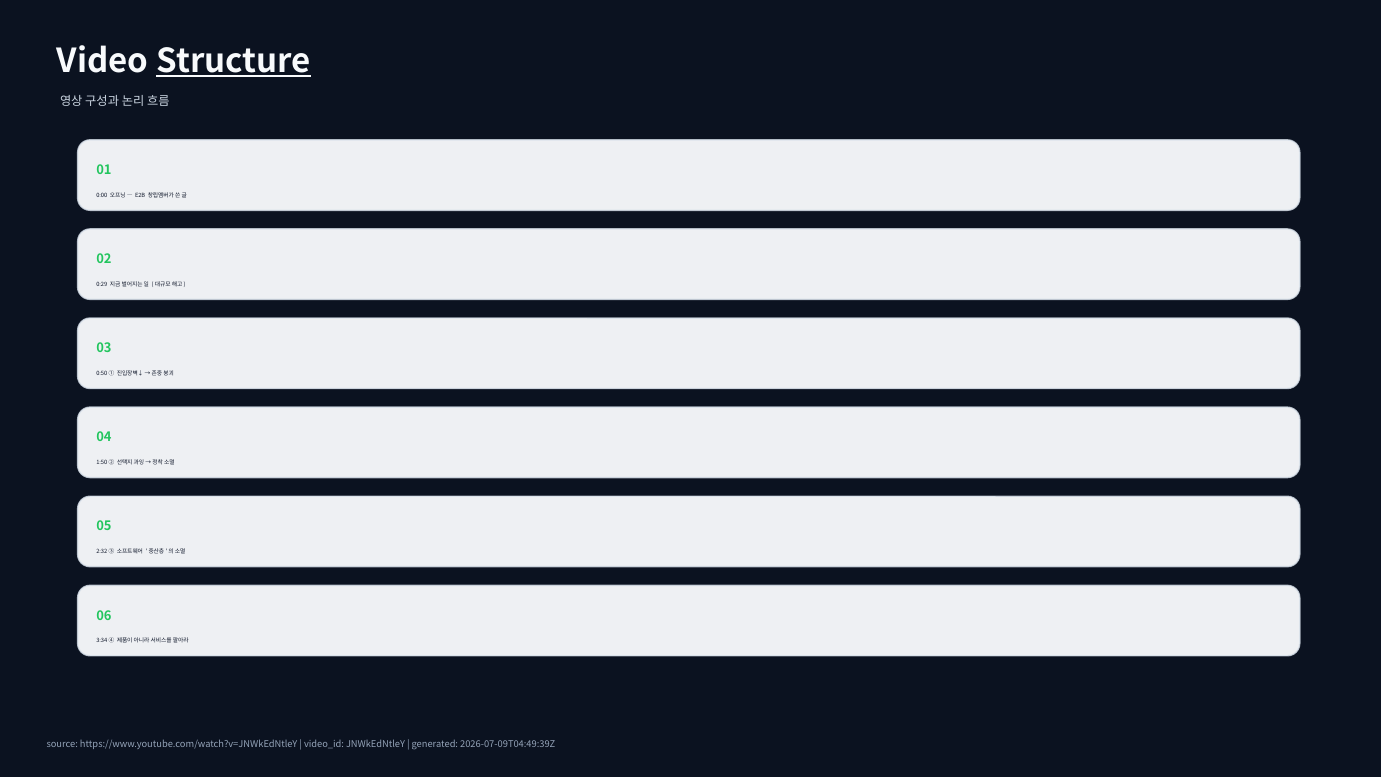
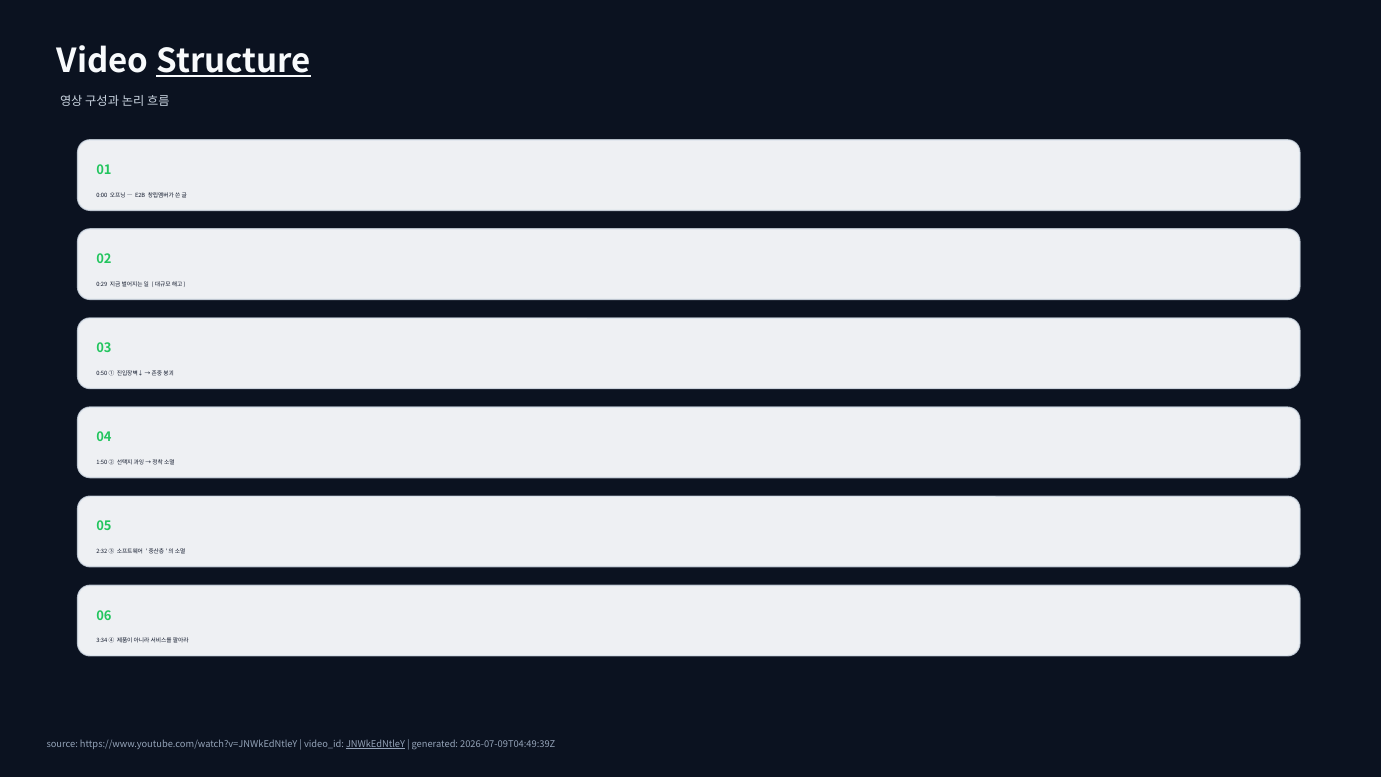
JNWkEdNtleY underline: none -> present
